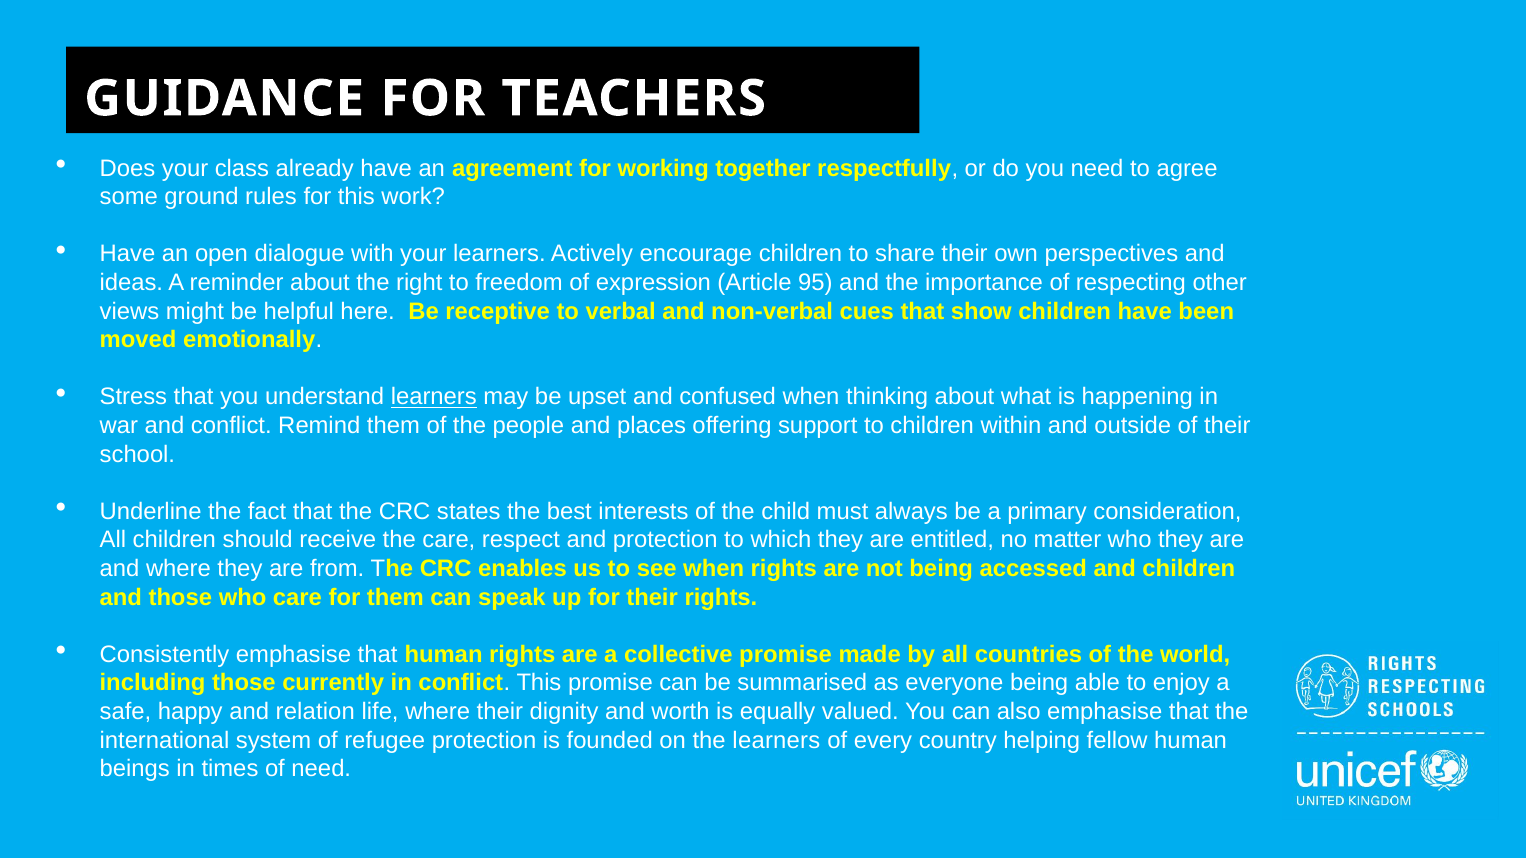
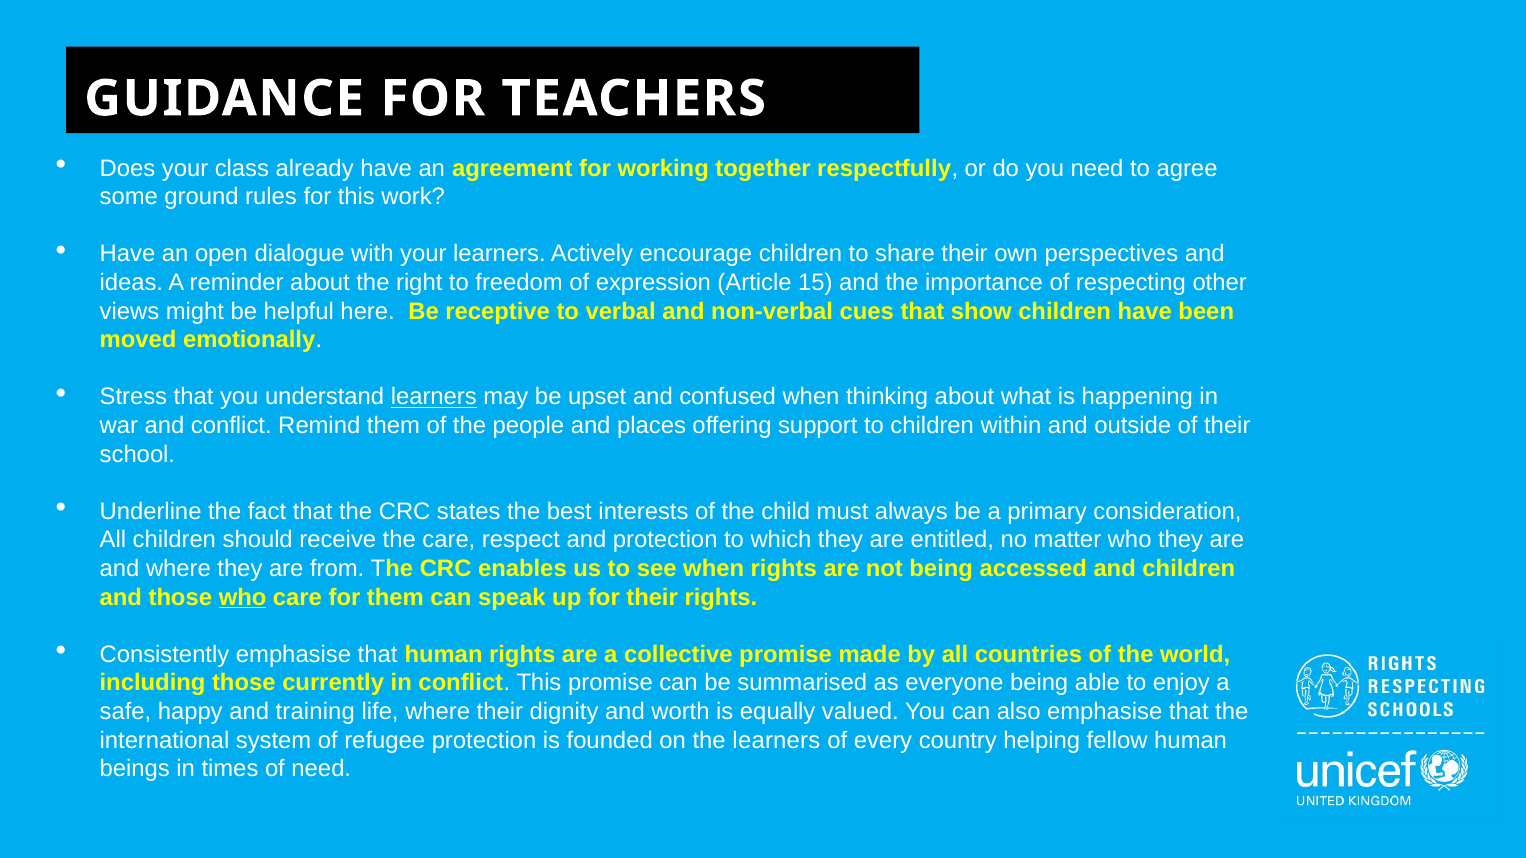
95: 95 -> 15
who at (243, 597) underline: none -> present
relation: relation -> training
